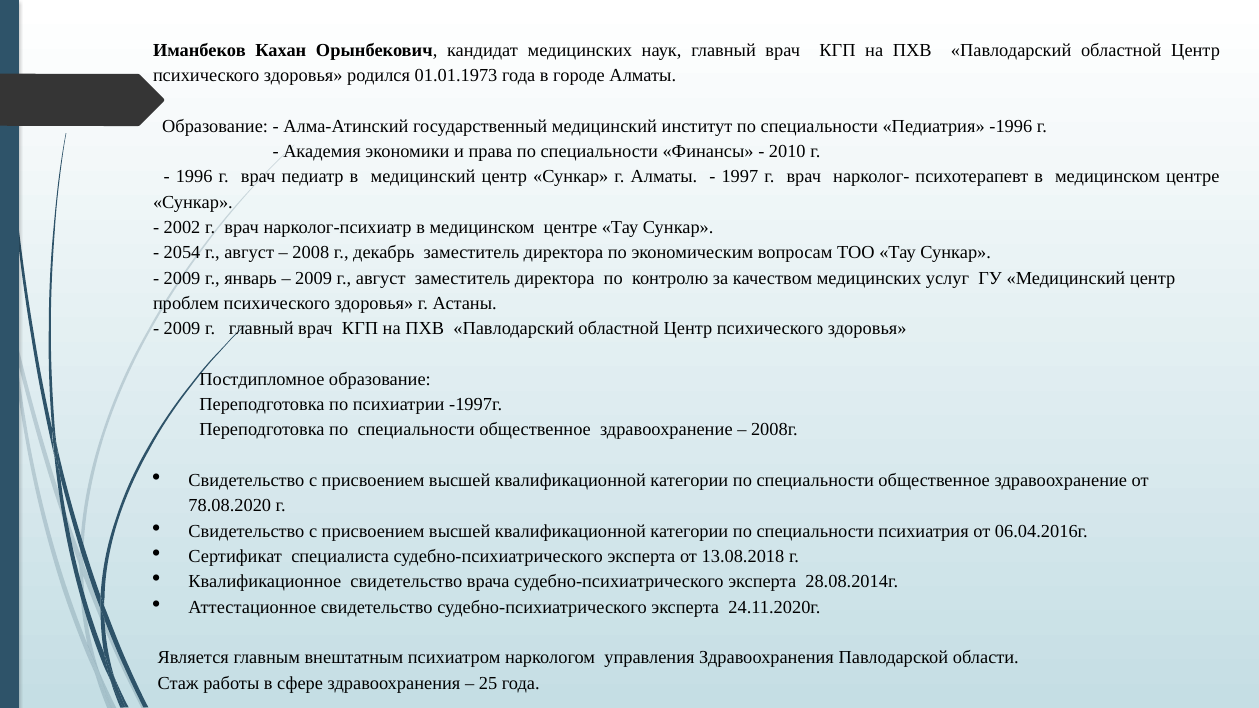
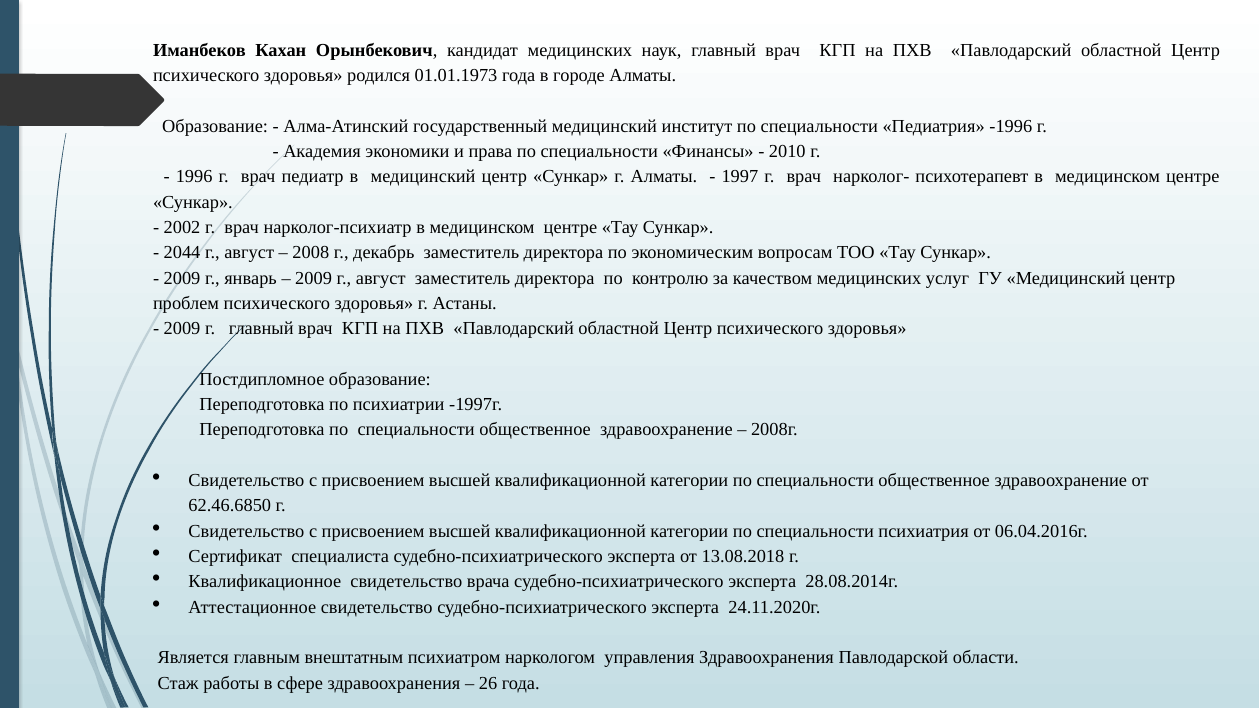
2054: 2054 -> 2044
78.08.2020: 78.08.2020 -> 62.46.6850
25: 25 -> 26
